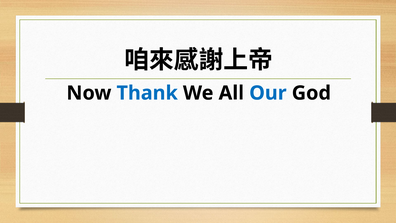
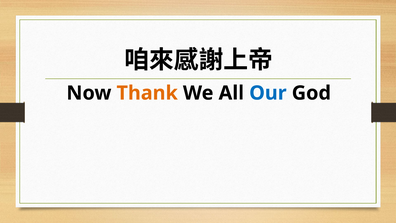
Thank colour: blue -> orange
